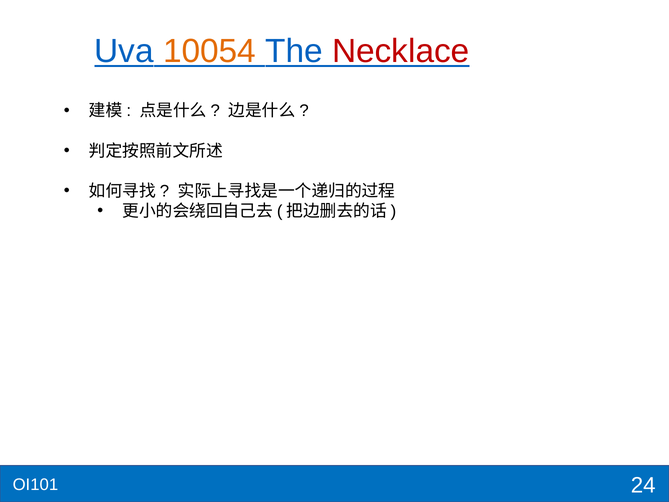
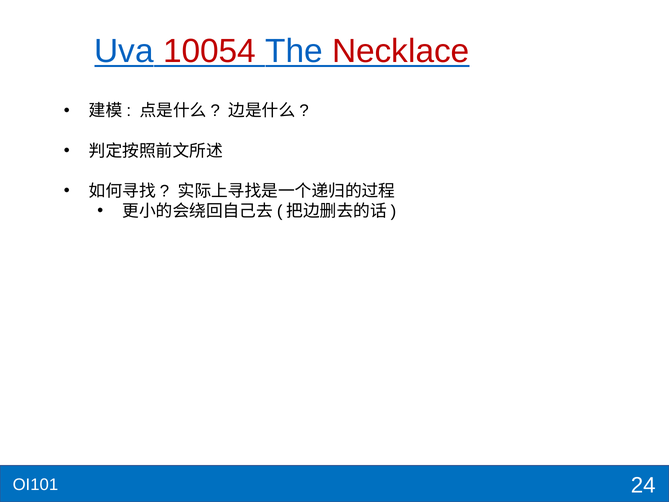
10054 colour: orange -> red
